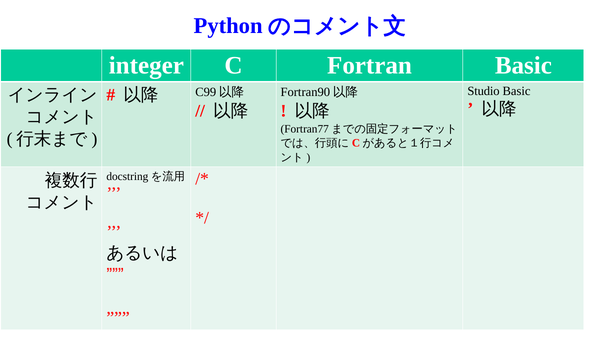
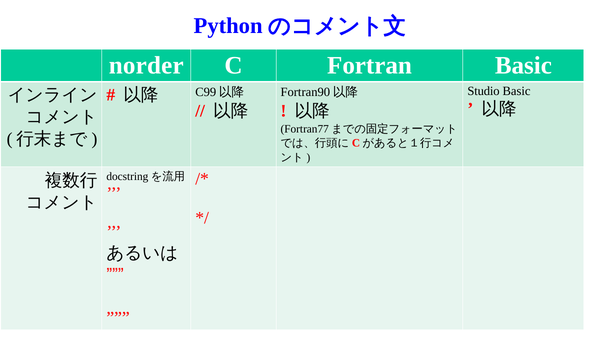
integer: integer -> norder
